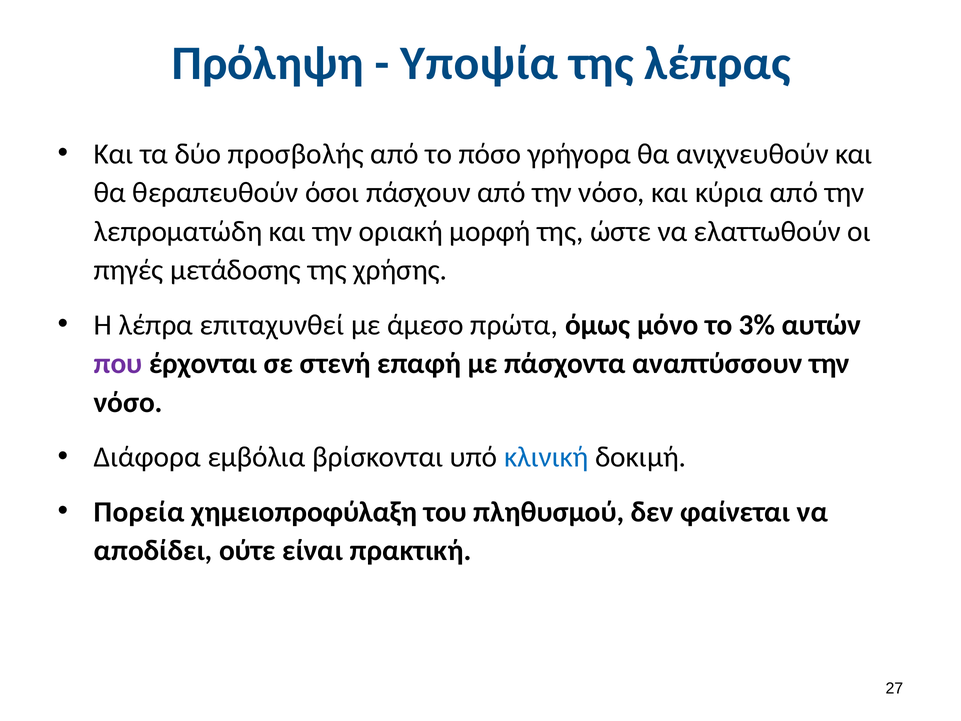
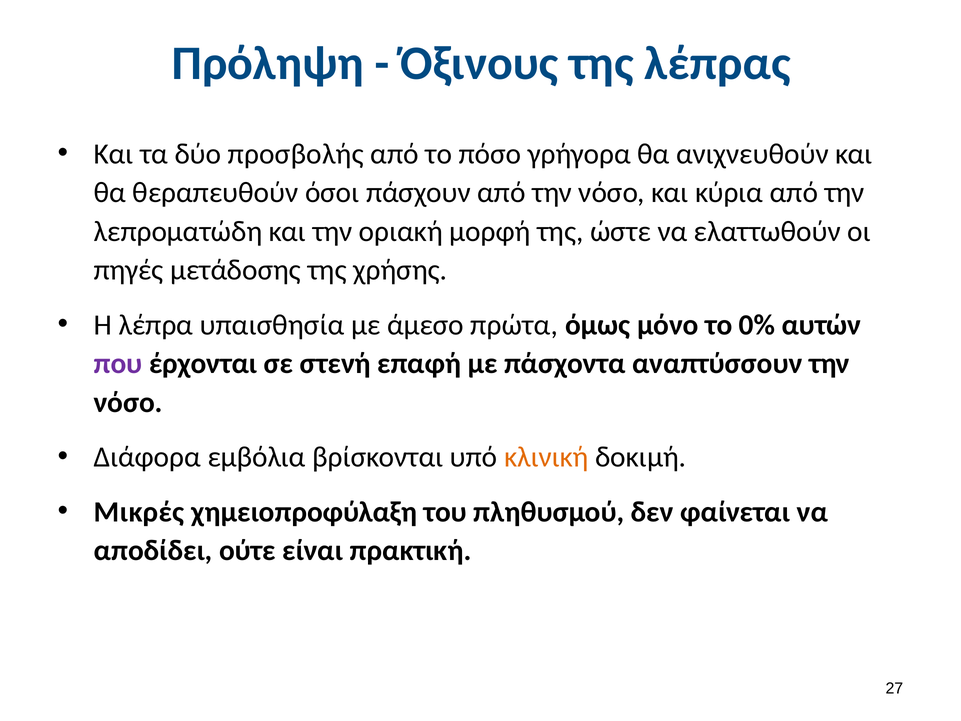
Υποψία: Υποψία -> Όξινους
επιταχυνθεί: επιταχυνθεί -> υπαισθησία
3%: 3% -> 0%
κλινική colour: blue -> orange
Πορεία: Πορεία -> Μικρές
